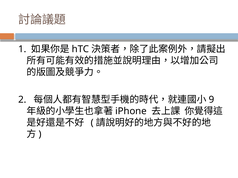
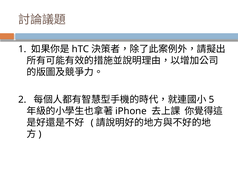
9: 9 -> 5
